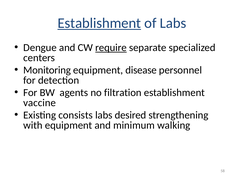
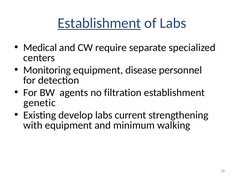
Dengue: Dengue -> Medical
require underline: present -> none
vaccine: vaccine -> genetic
consists: consists -> develop
desired: desired -> current
